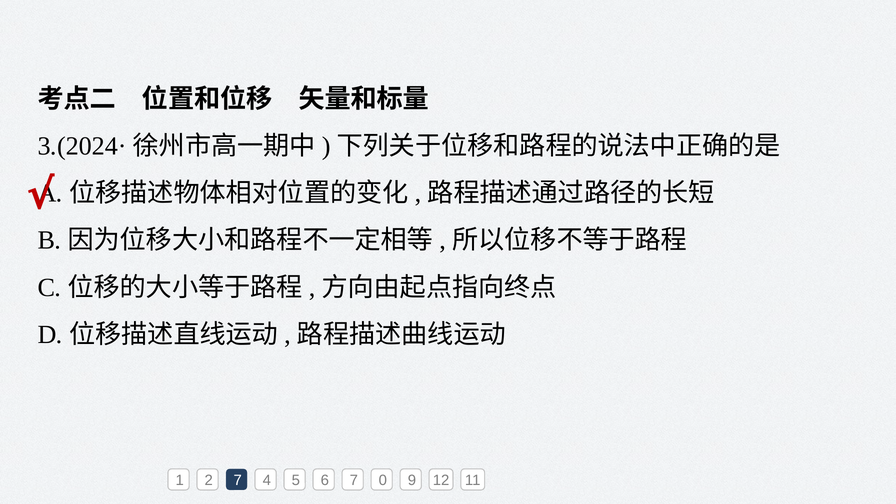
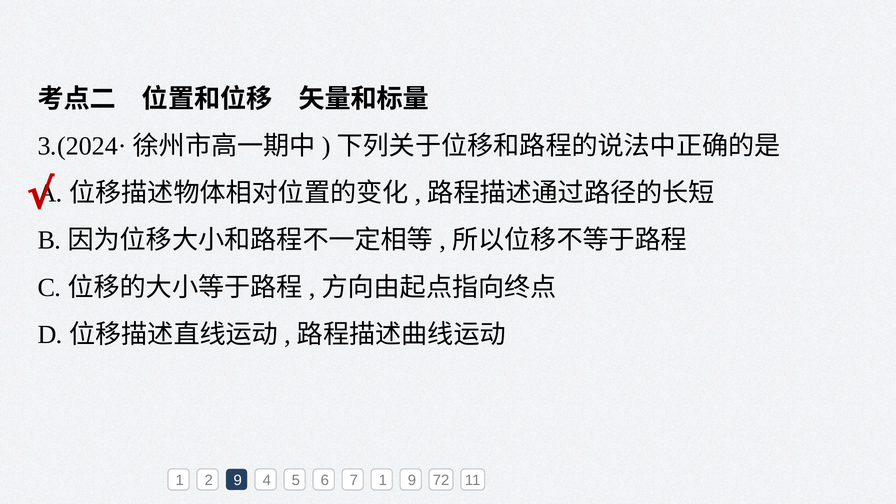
2 7: 7 -> 9
7 0: 0 -> 1
12: 12 -> 72
